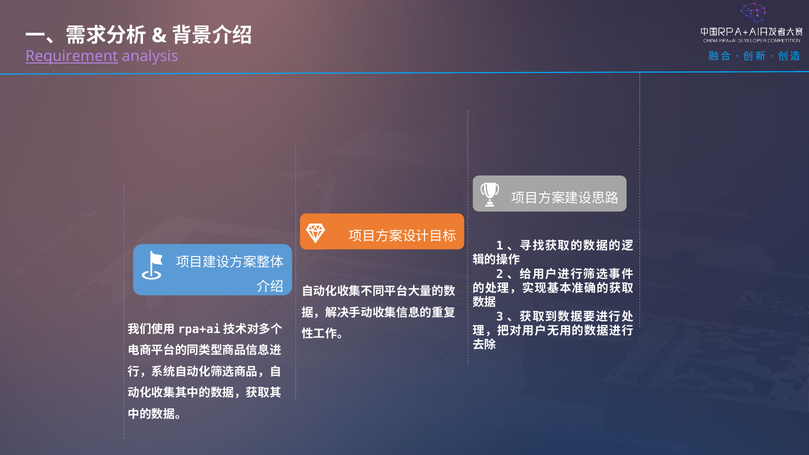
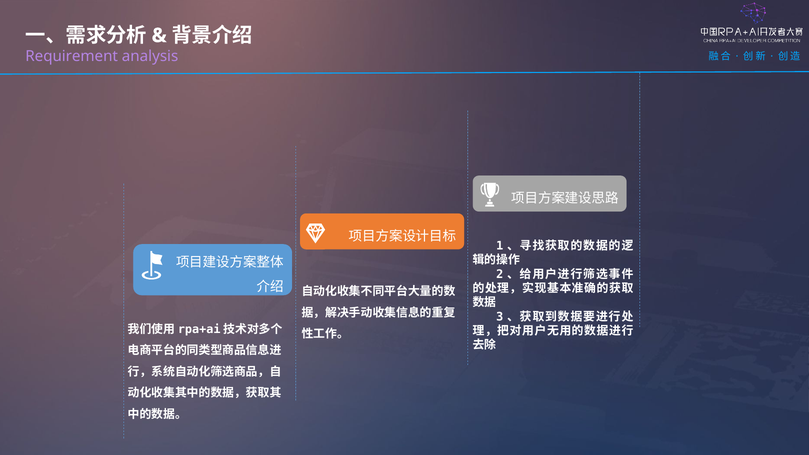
Requirement underline: present -> none
